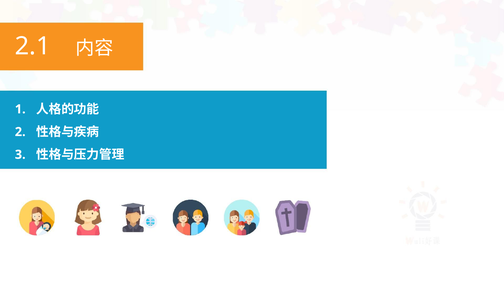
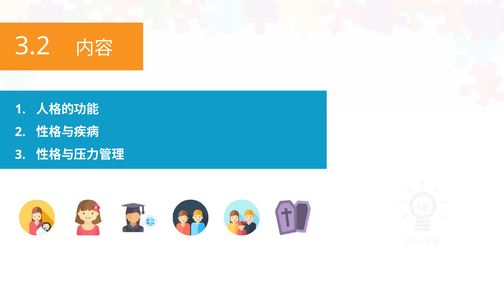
2.1: 2.1 -> 3.2
